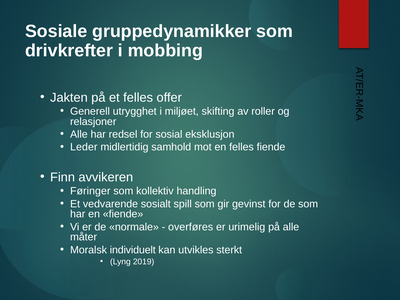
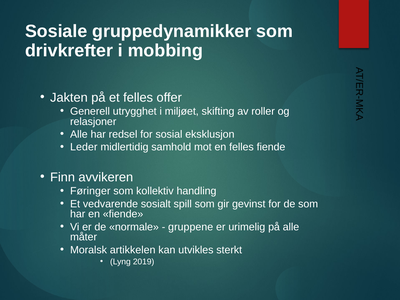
overføres: overføres -> gruppene
individuelt: individuelt -> artikkelen
